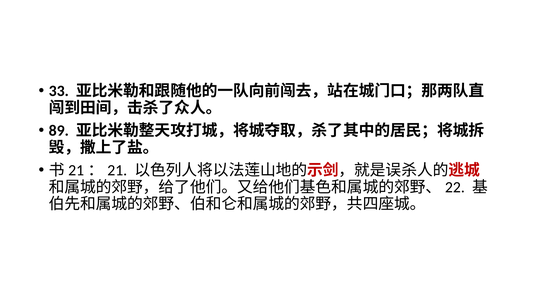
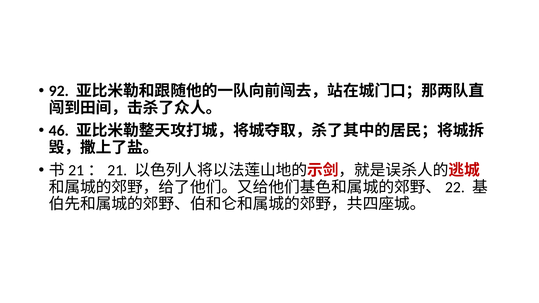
33: 33 -> 92
89: 89 -> 46
